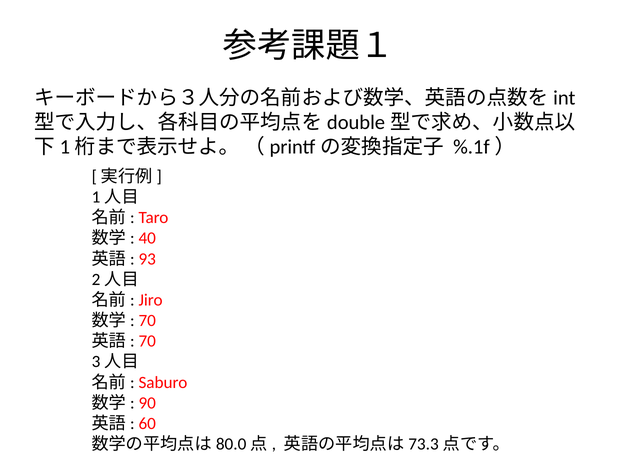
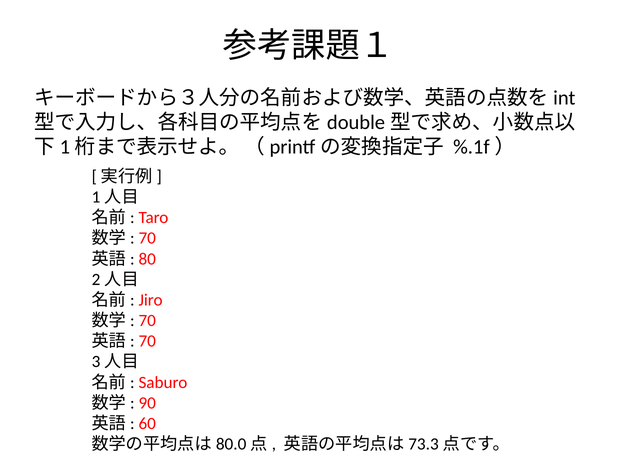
40 at (147, 238): 40 -> 70
93: 93 -> 80
